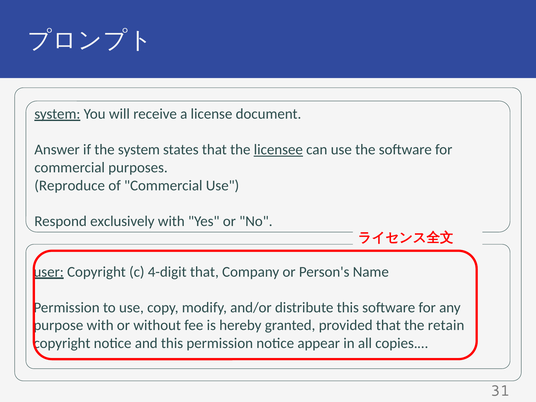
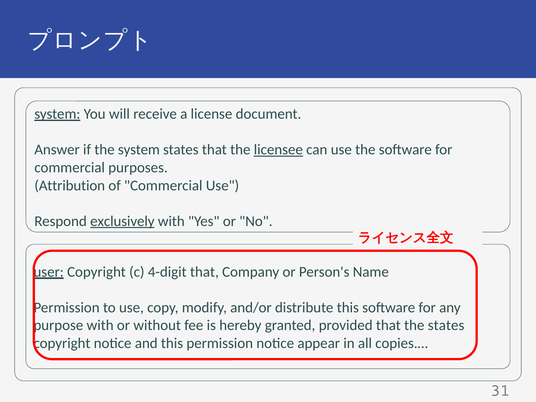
Reproduce: Reproduce -> Attribution
exclusively underline: none -> present
the retain: retain -> states
